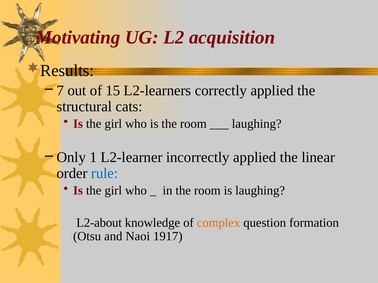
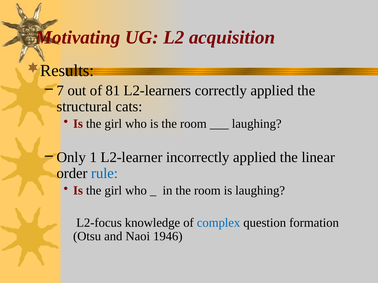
15: 15 -> 81
L2-about: L2-about -> L2-focus
complex colour: orange -> blue
1917: 1917 -> 1946
